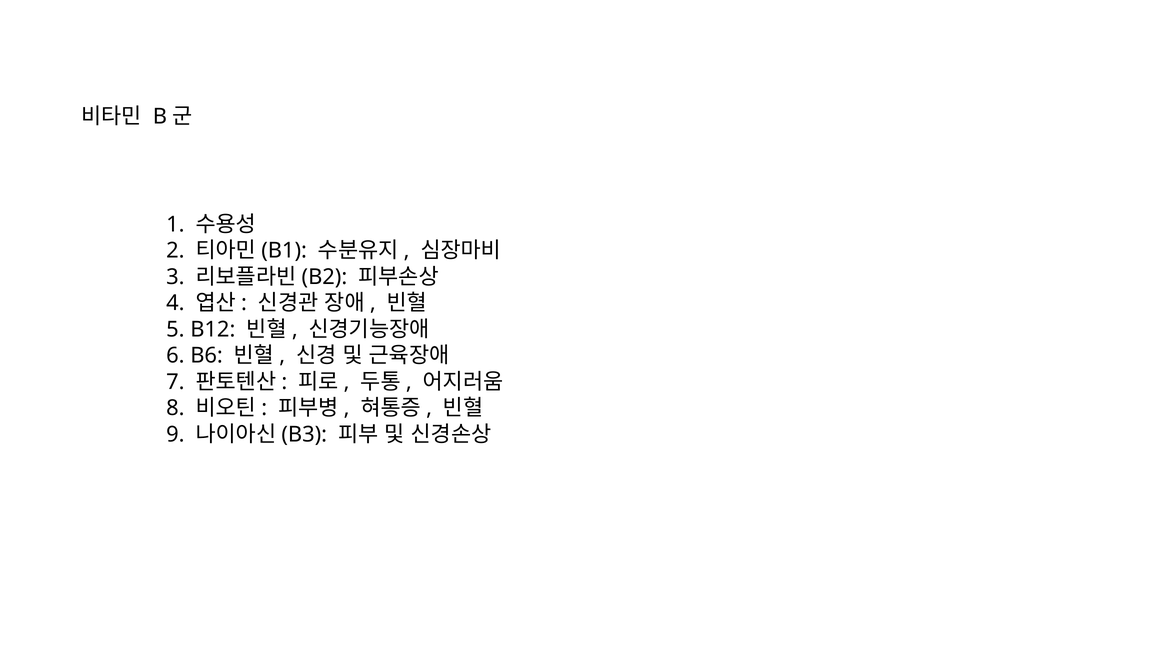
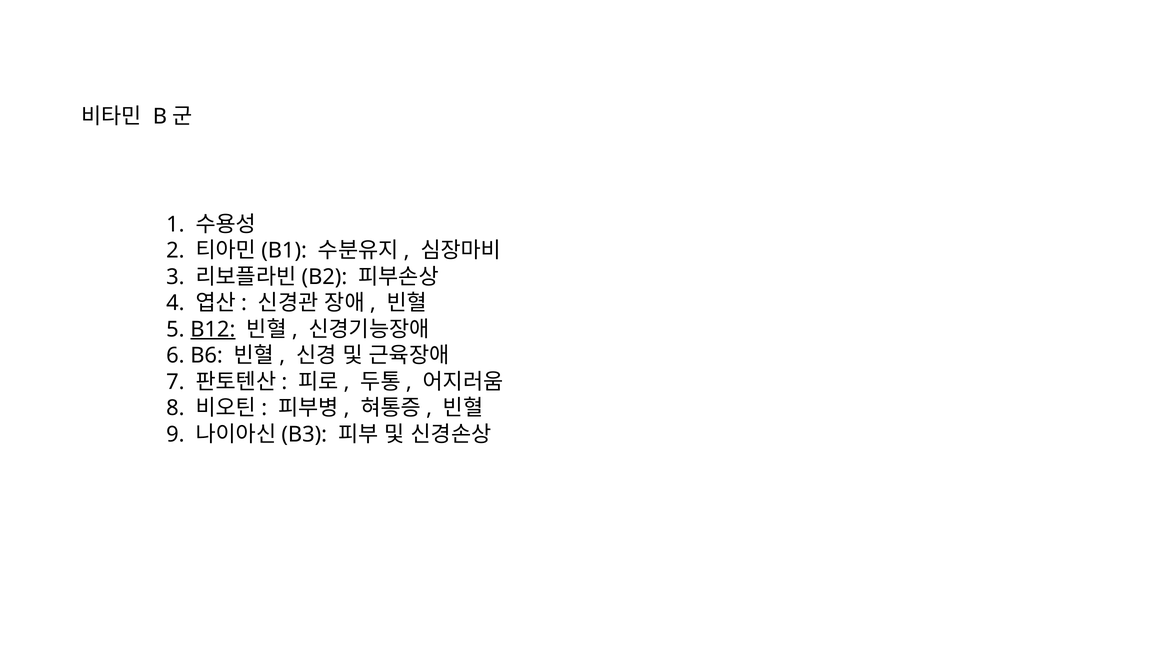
B12 underline: none -> present
